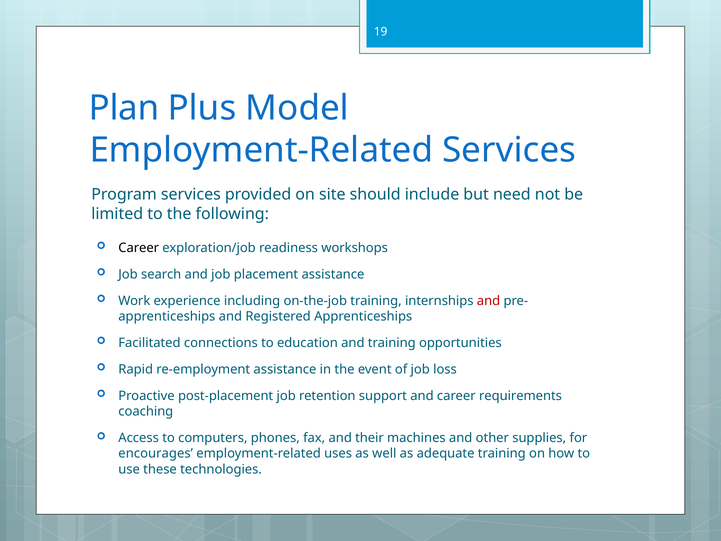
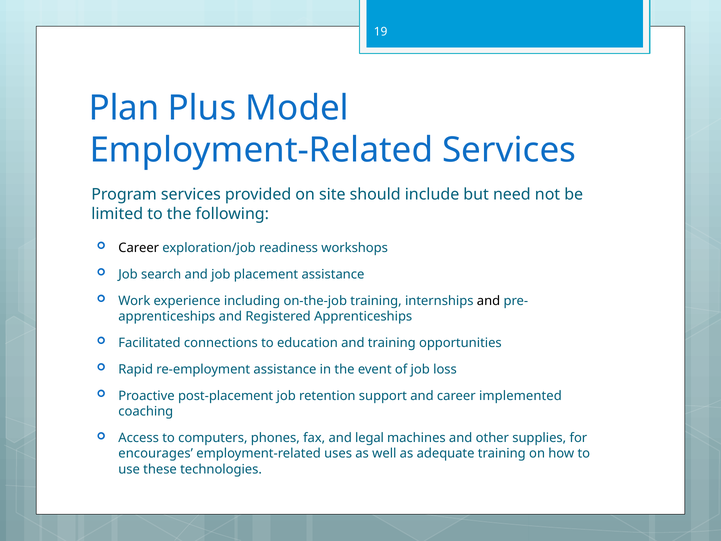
and at (489, 301) colour: red -> black
requirements: requirements -> implemented
their: their -> legal
